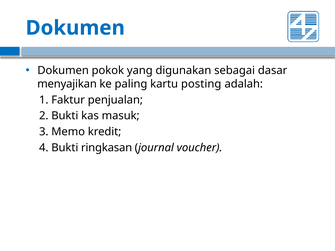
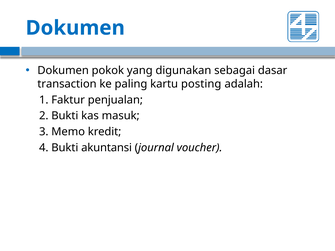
menyajikan: menyajikan -> transaction
ringkasan: ringkasan -> akuntansi
